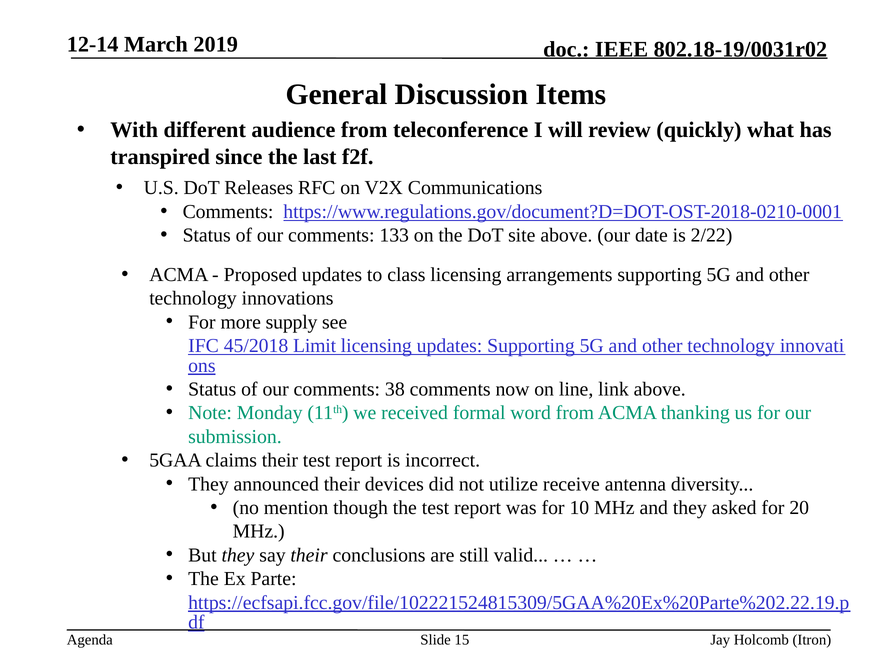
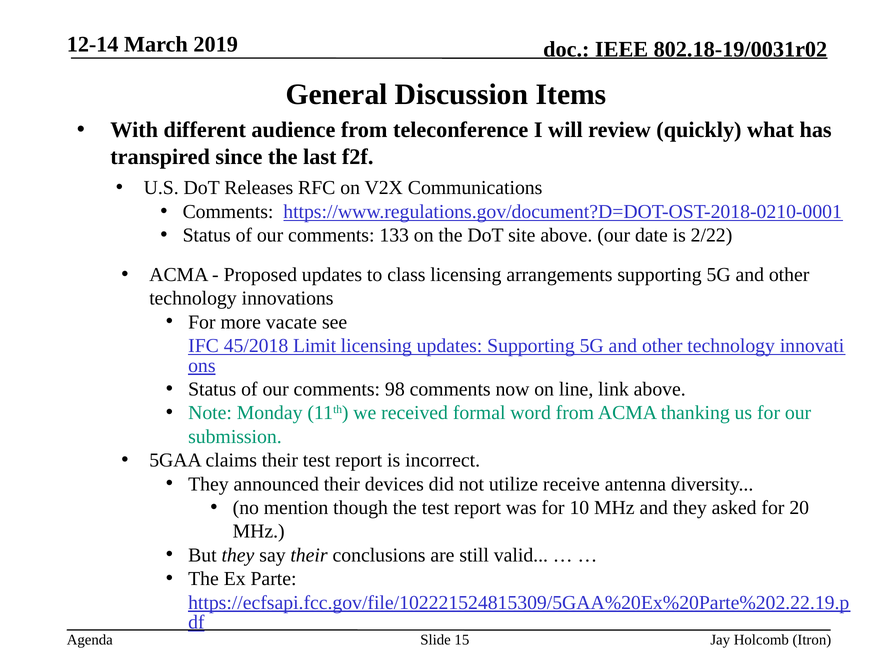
supply: supply -> vacate
38: 38 -> 98
